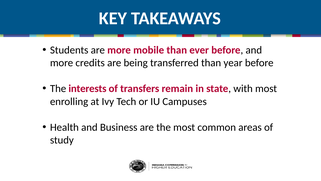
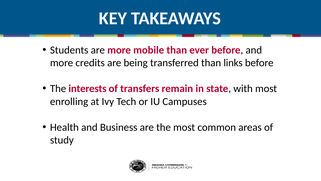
year: year -> links
